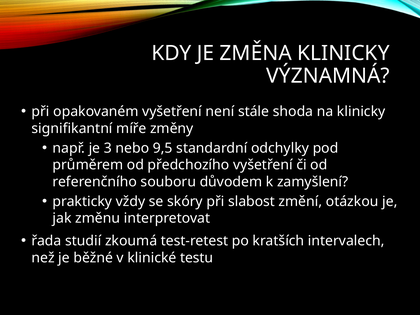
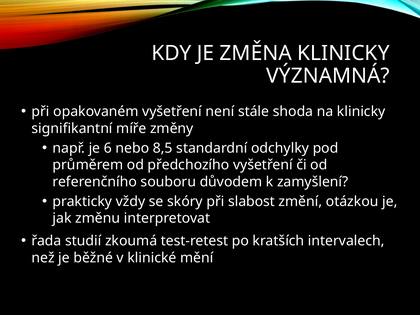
3: 3 -> 6
9,5: 9,5 -> 8,5
testu: testu -> mění
